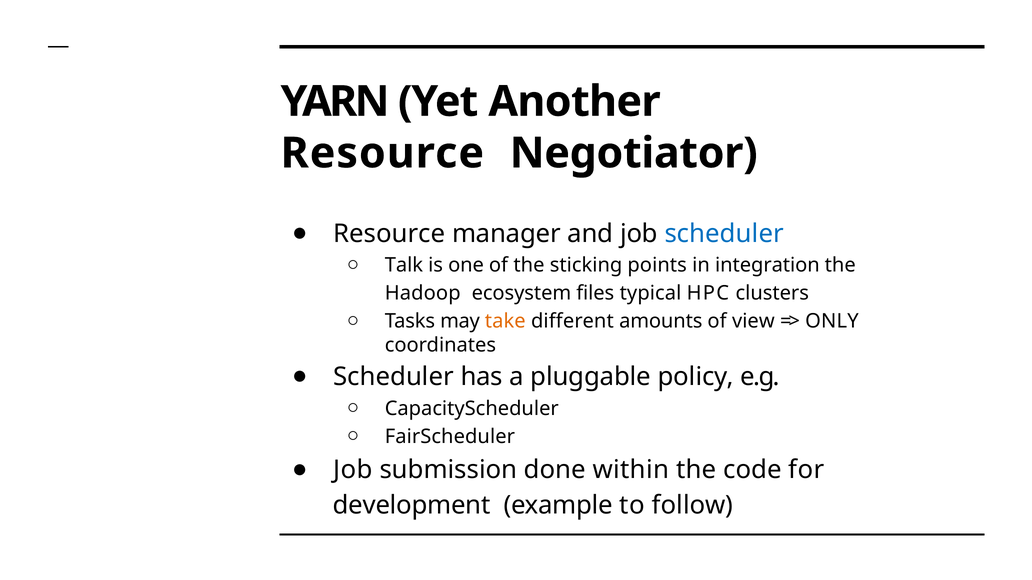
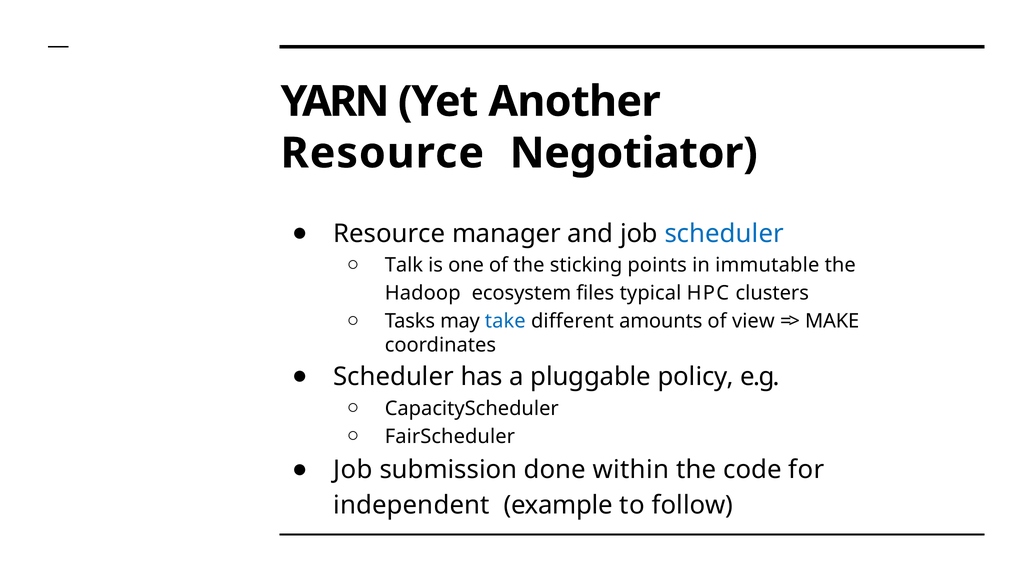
integration: integration -> immutable
take colour: orange -> blue
ONLY: ONLY -> MAKE
development: development -> independent
